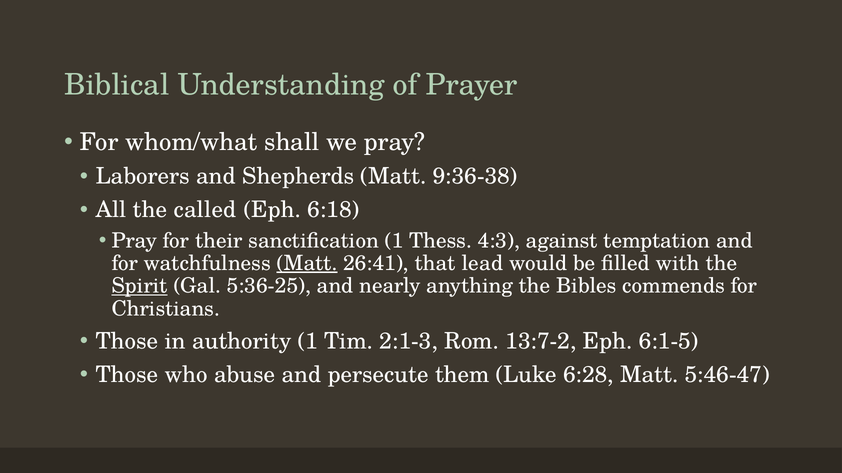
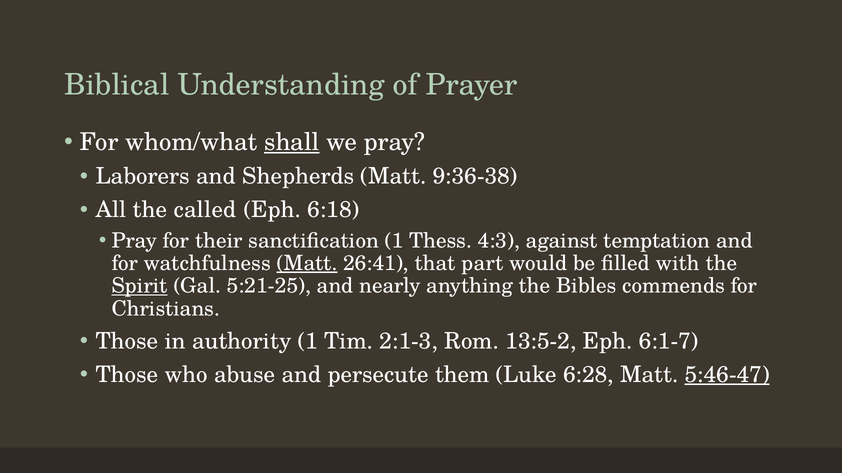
shall underline: none -> present
lead: lead -> part
5:36-25: 5:36-25 -> 5:21-25
13:7-2: 13:7-2 -> 13:5-2
6:1-5: 6:1-5 -> 6:1-7
5:46-47 underline: none -> present
